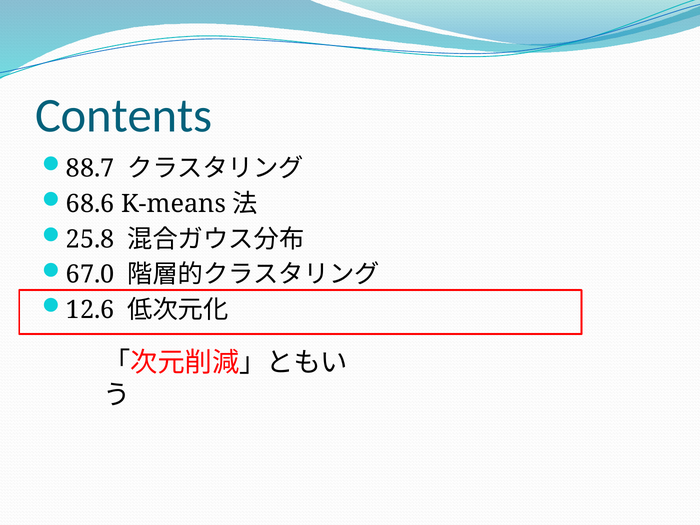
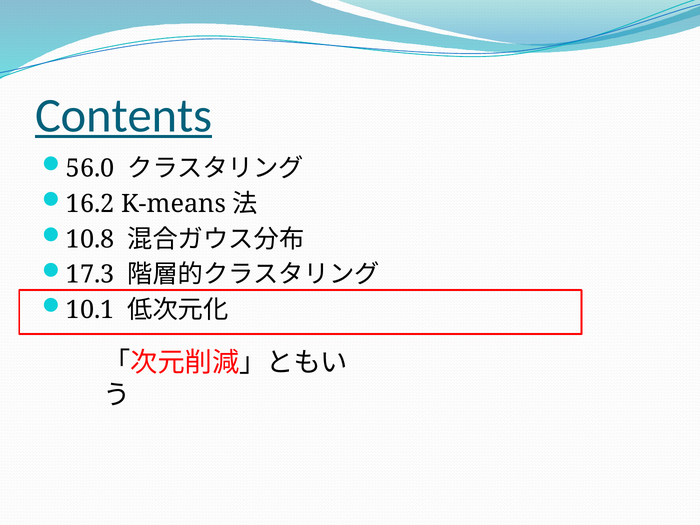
Contents underline: none -> present
88.7: 88.7 -> 56.0
68.6: 68.6 -> 16.2
25.8: 25.8 -> 10.8
67.0: 67.0 -> 17.3
12.6: 12.6 -> 10.1
